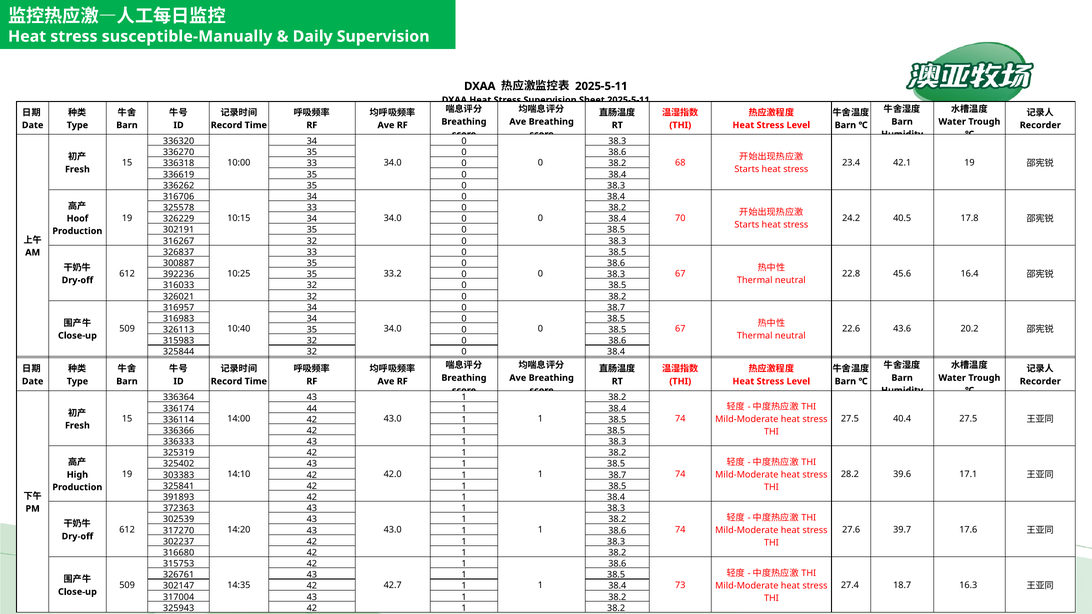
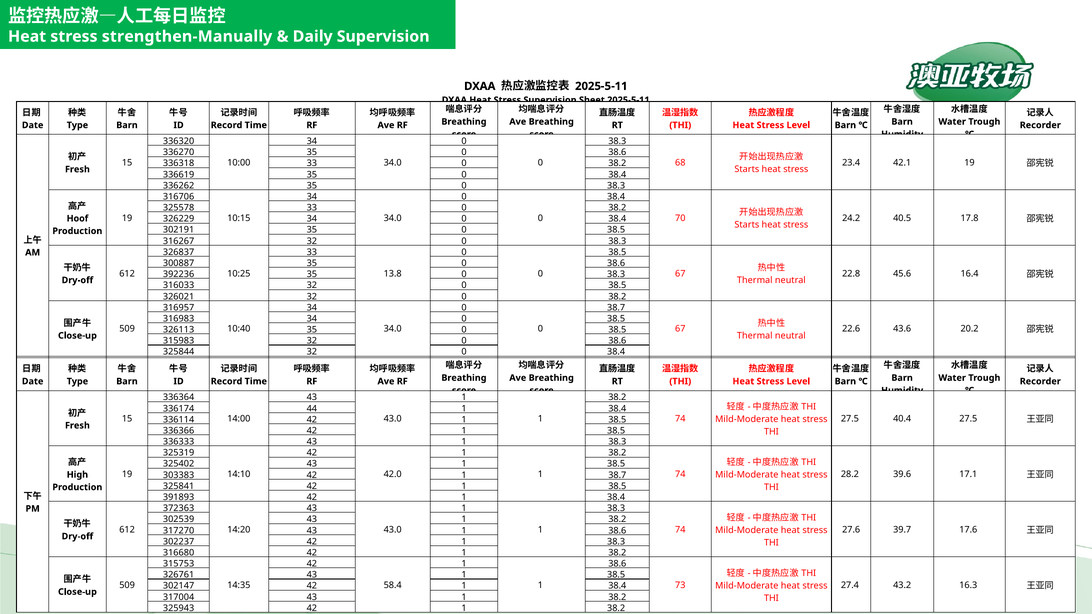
susceptible-Manually: susceptible-Manually -> strengthen-Manually
33.2: 33.2 -> 13.8
42.7: 42.7 -> 58.4
18.7: 18.7 -> 43.2
